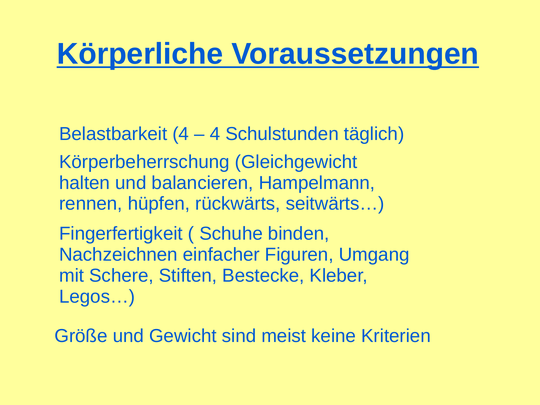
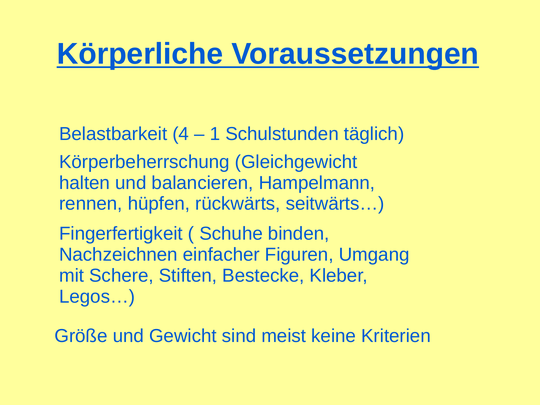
4 at (215, 134): 4 -> 1
